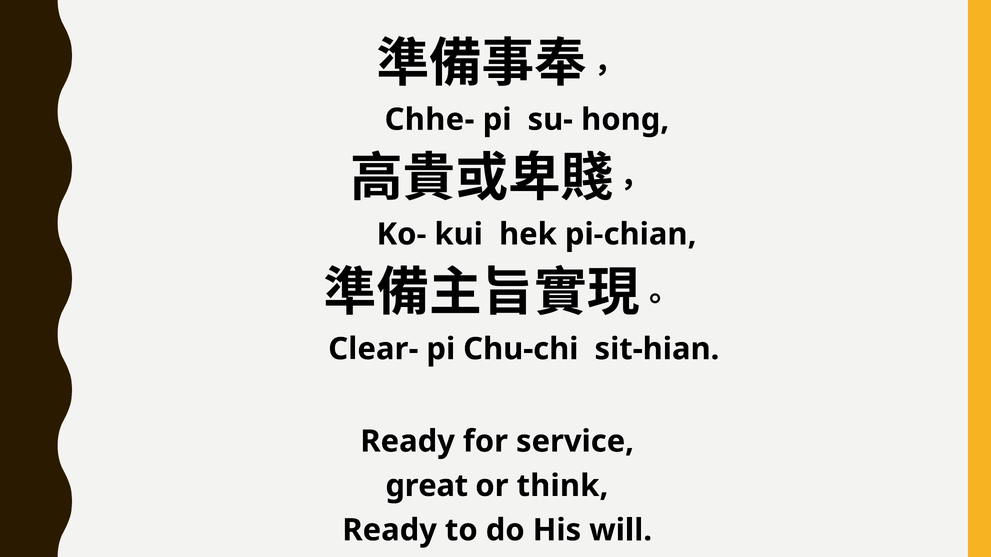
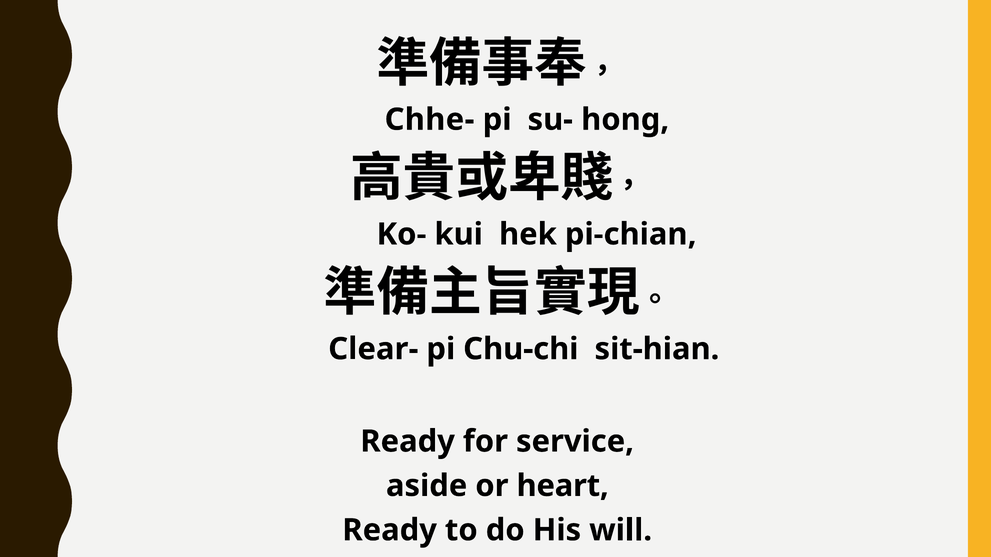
great: great -> aside
think: think -> heart
